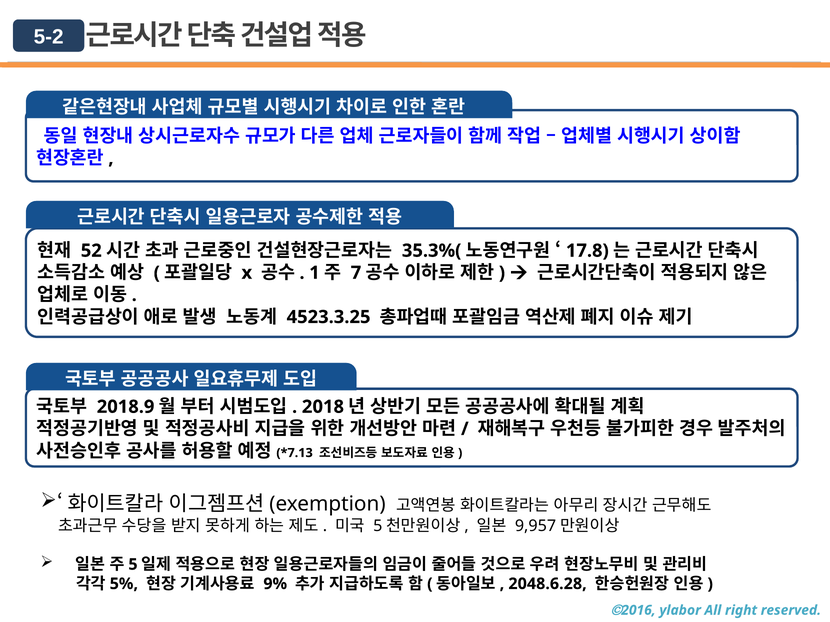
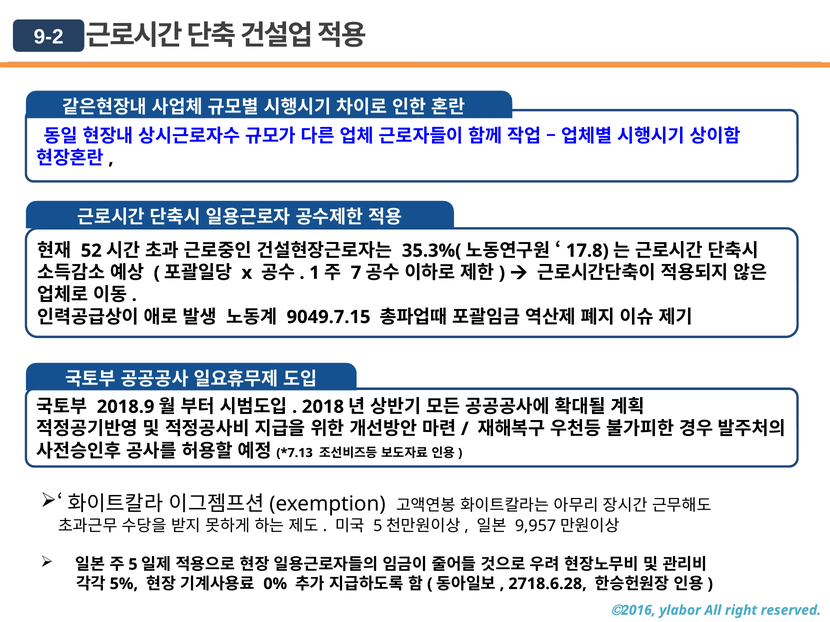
5-2: 5-2 -> 9-2
4523.3.25: 4523.3.25 -> 9049.7.15
9%: 9% -> 0%
2048.6.28: 2048.6.28 -> 2718.6.28
